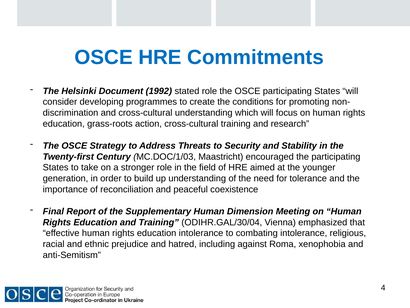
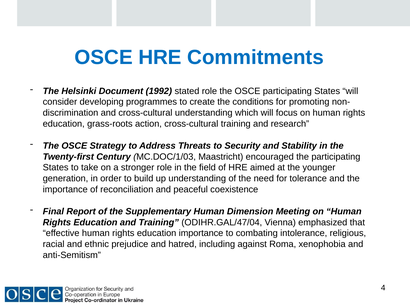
ODIHR.GAL/30/04: ODIHR.GAL/30/04 -> ODIHR.GAL/47/04
education intolerance: intolerance -> importance
